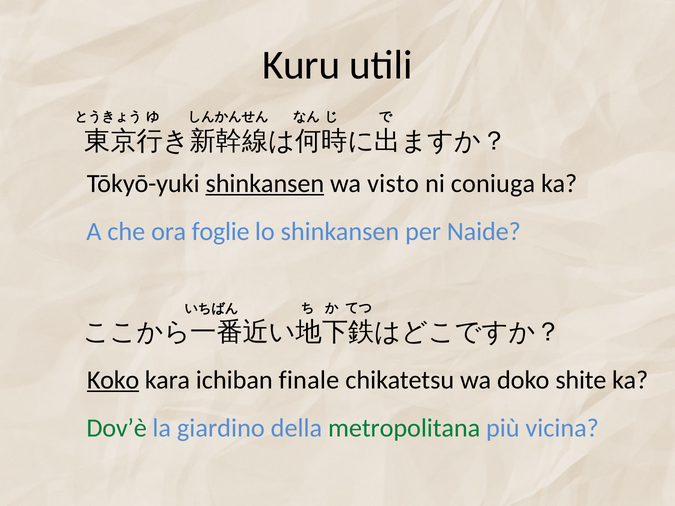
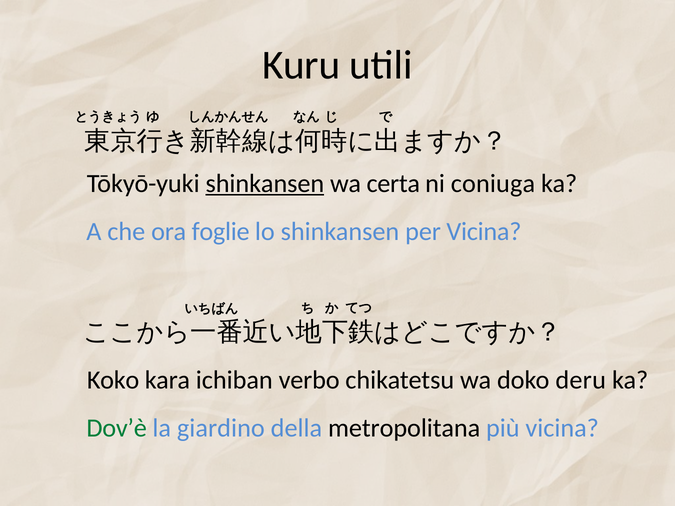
visto: visto -> certa
per Naide: Naide -> Vicina
Koko underline: present -> none
finale: finale -> verbo
shite: shite -> deru
metropolitana colour: green -> black
